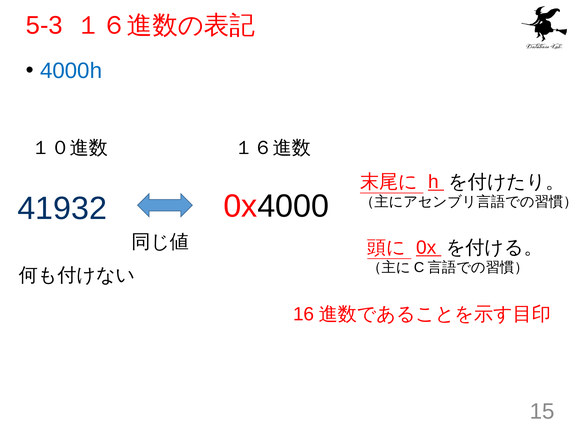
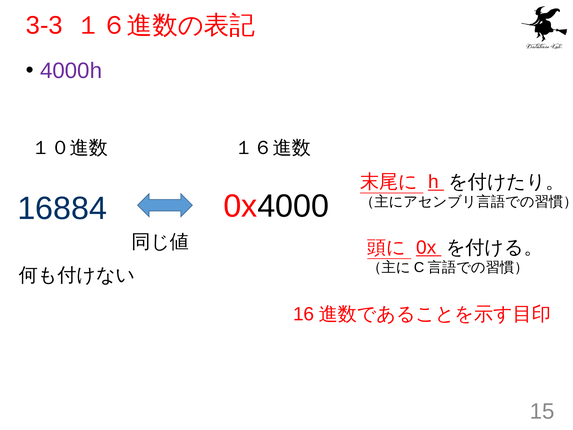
5-3: 5-3 -> 3-3
4000h colour: blue -> purple
41932: 41932 -> 16884
